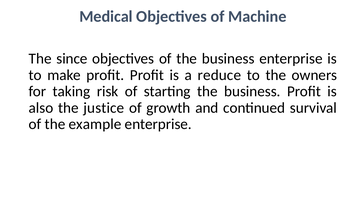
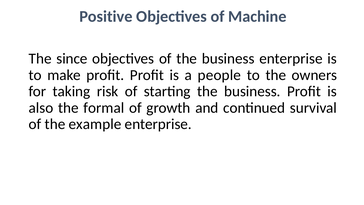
Medical: Medical -> Positive
reduce: reduce -> people
justice: justice -> formal
